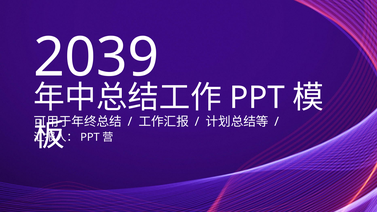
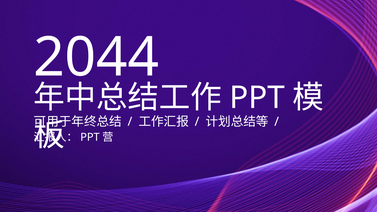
2039: 2039 -> 2044
